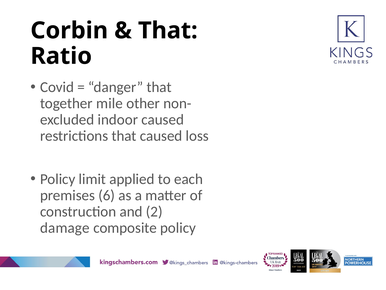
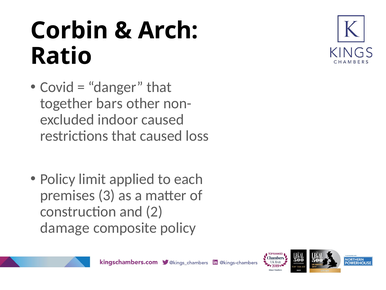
That at (168, 30): That -> Arch
mile: mile -> bars
6: 6 -> 3
